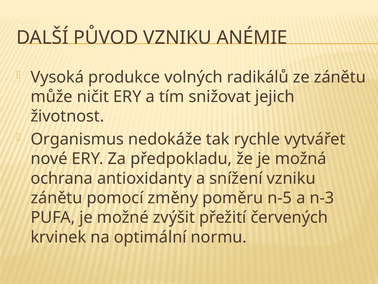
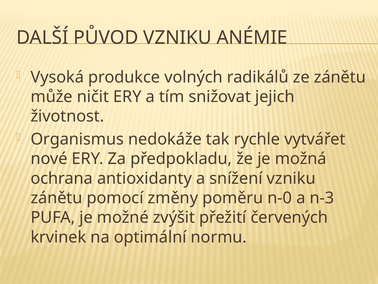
n-5: n-5 -> n-0
